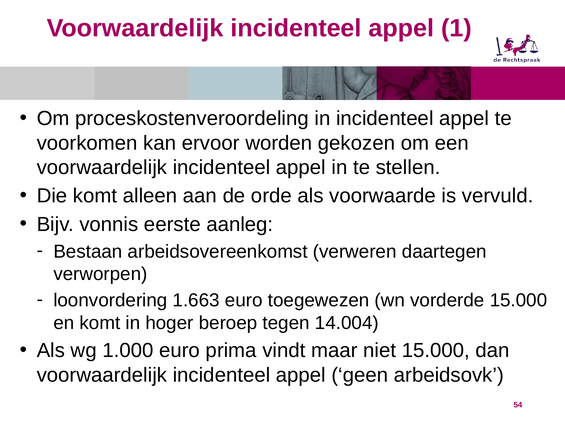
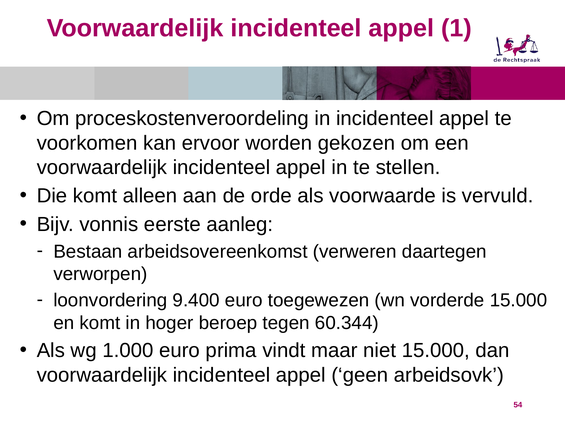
1.663: 1.663 -> 9.400
14.004: 14.004 -> 60.344
